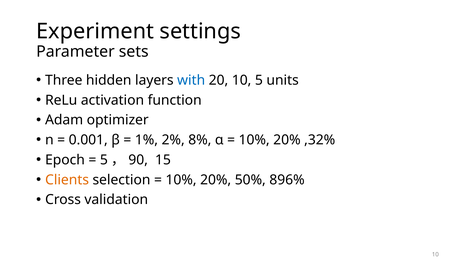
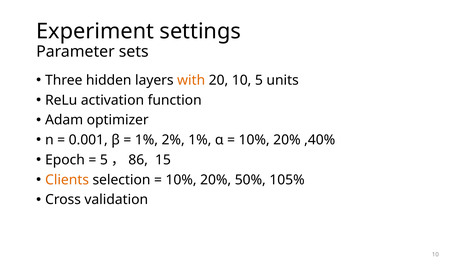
with colour: blue -> orange
2% 8%: 8% -> 1%
,32%: ,32% -> ,40%
90: 90 -> 86
896%: 896% -> 105%
